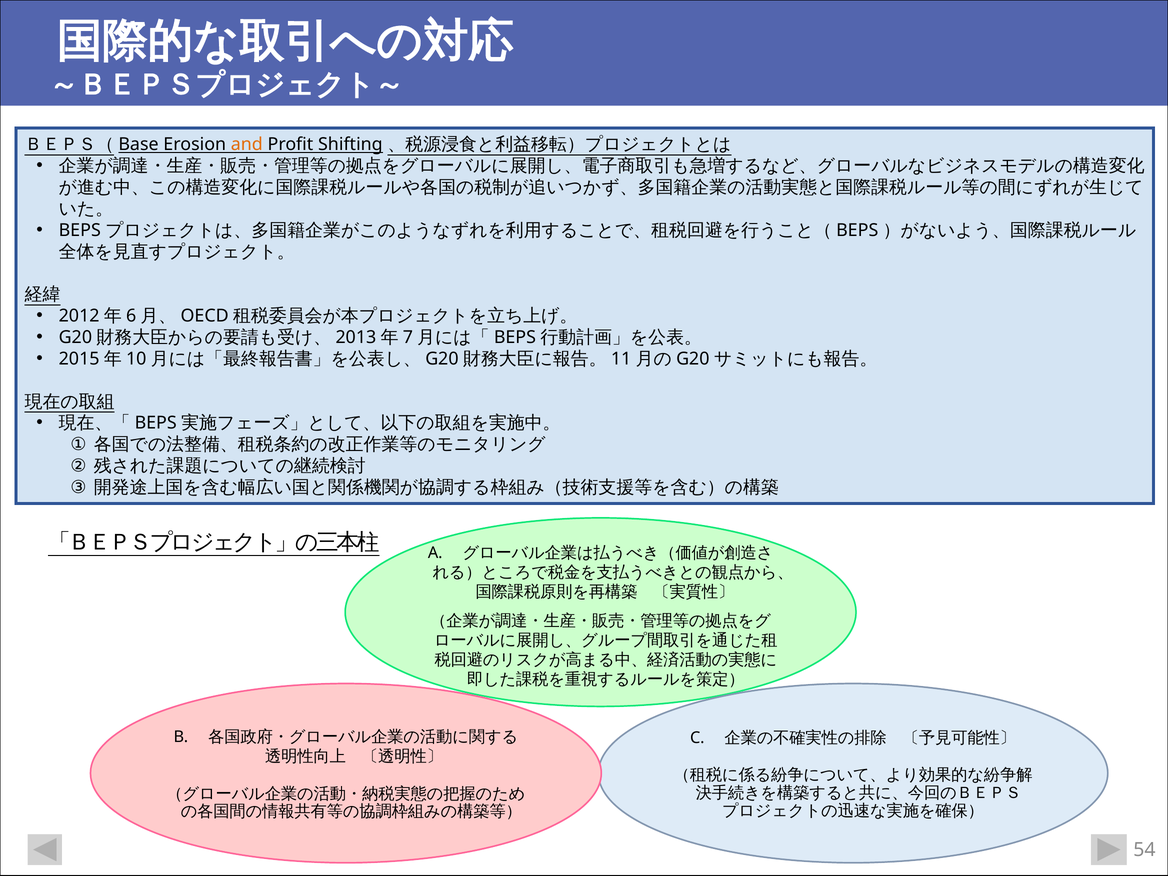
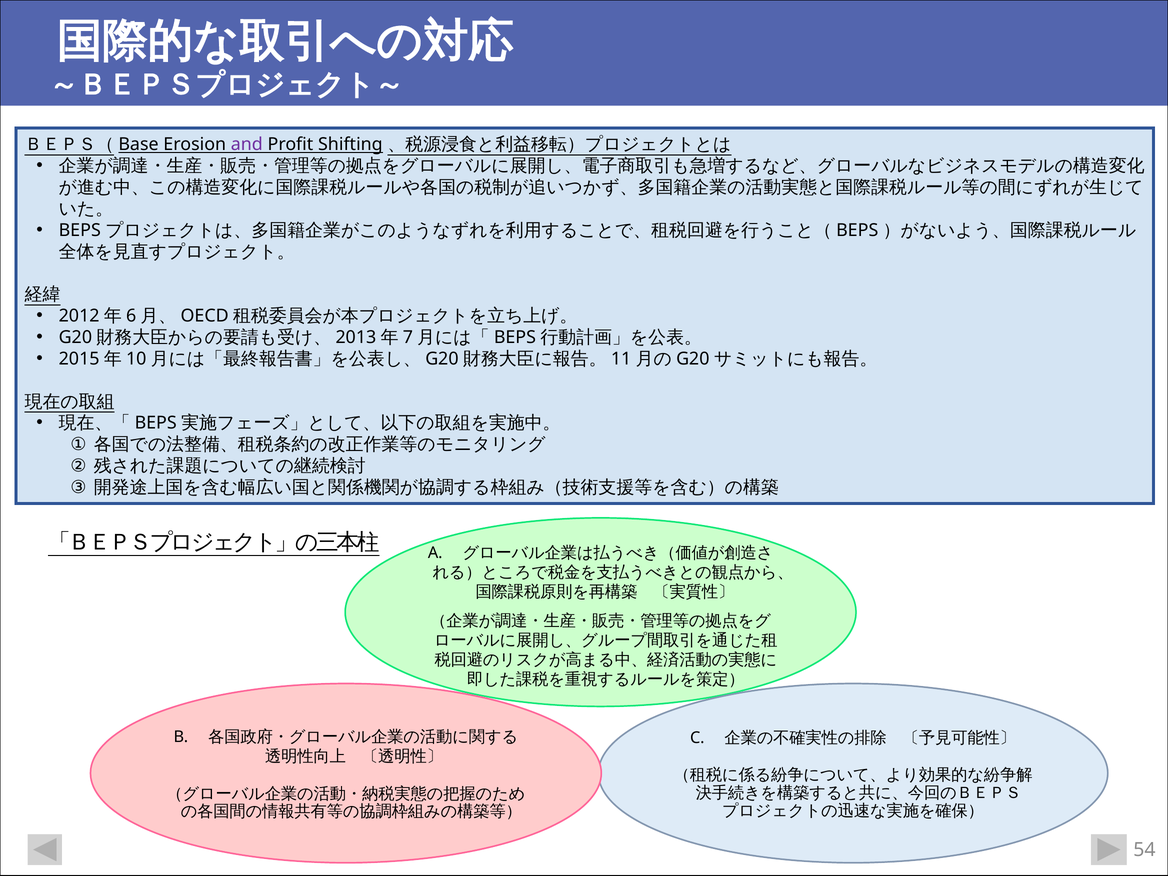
and colour: orange -> purple
